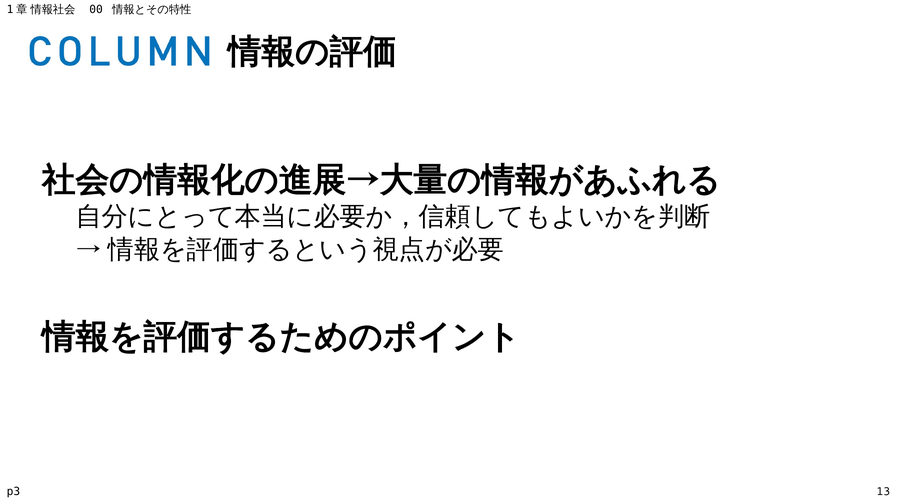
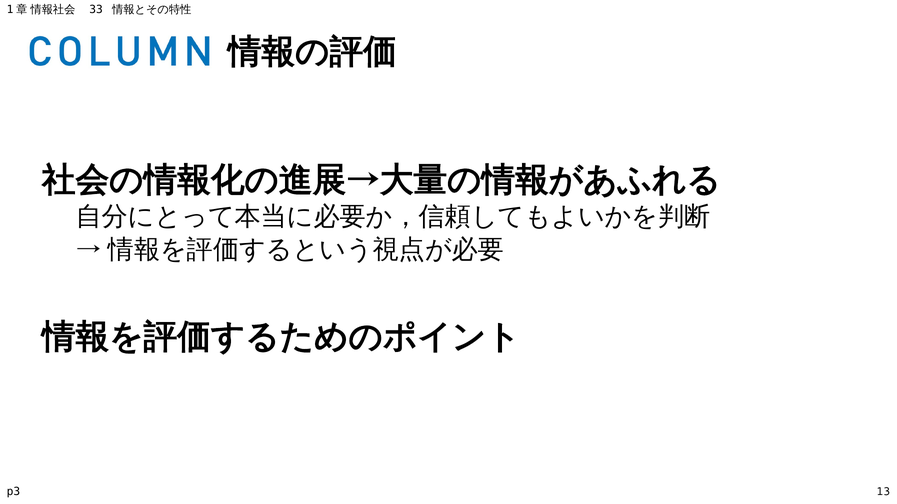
00: 00 -> 33
